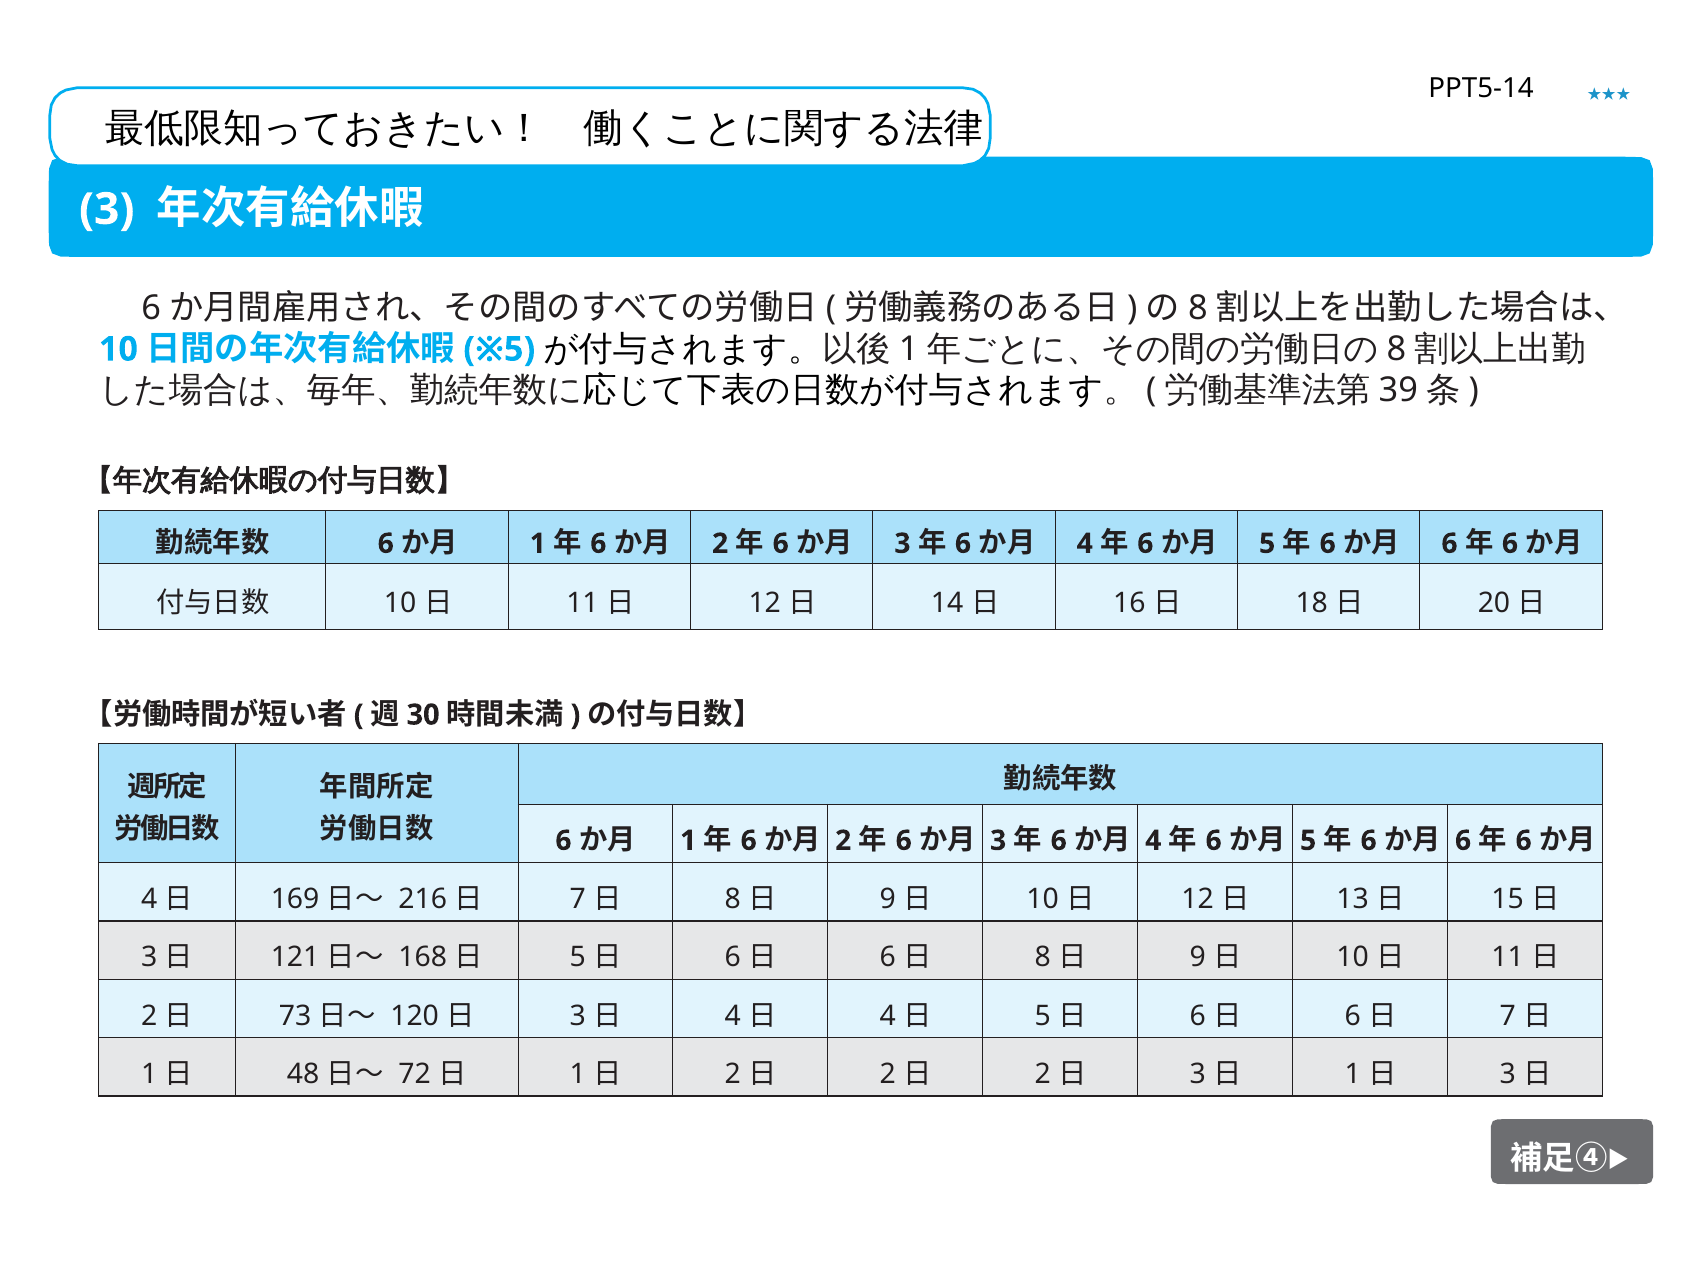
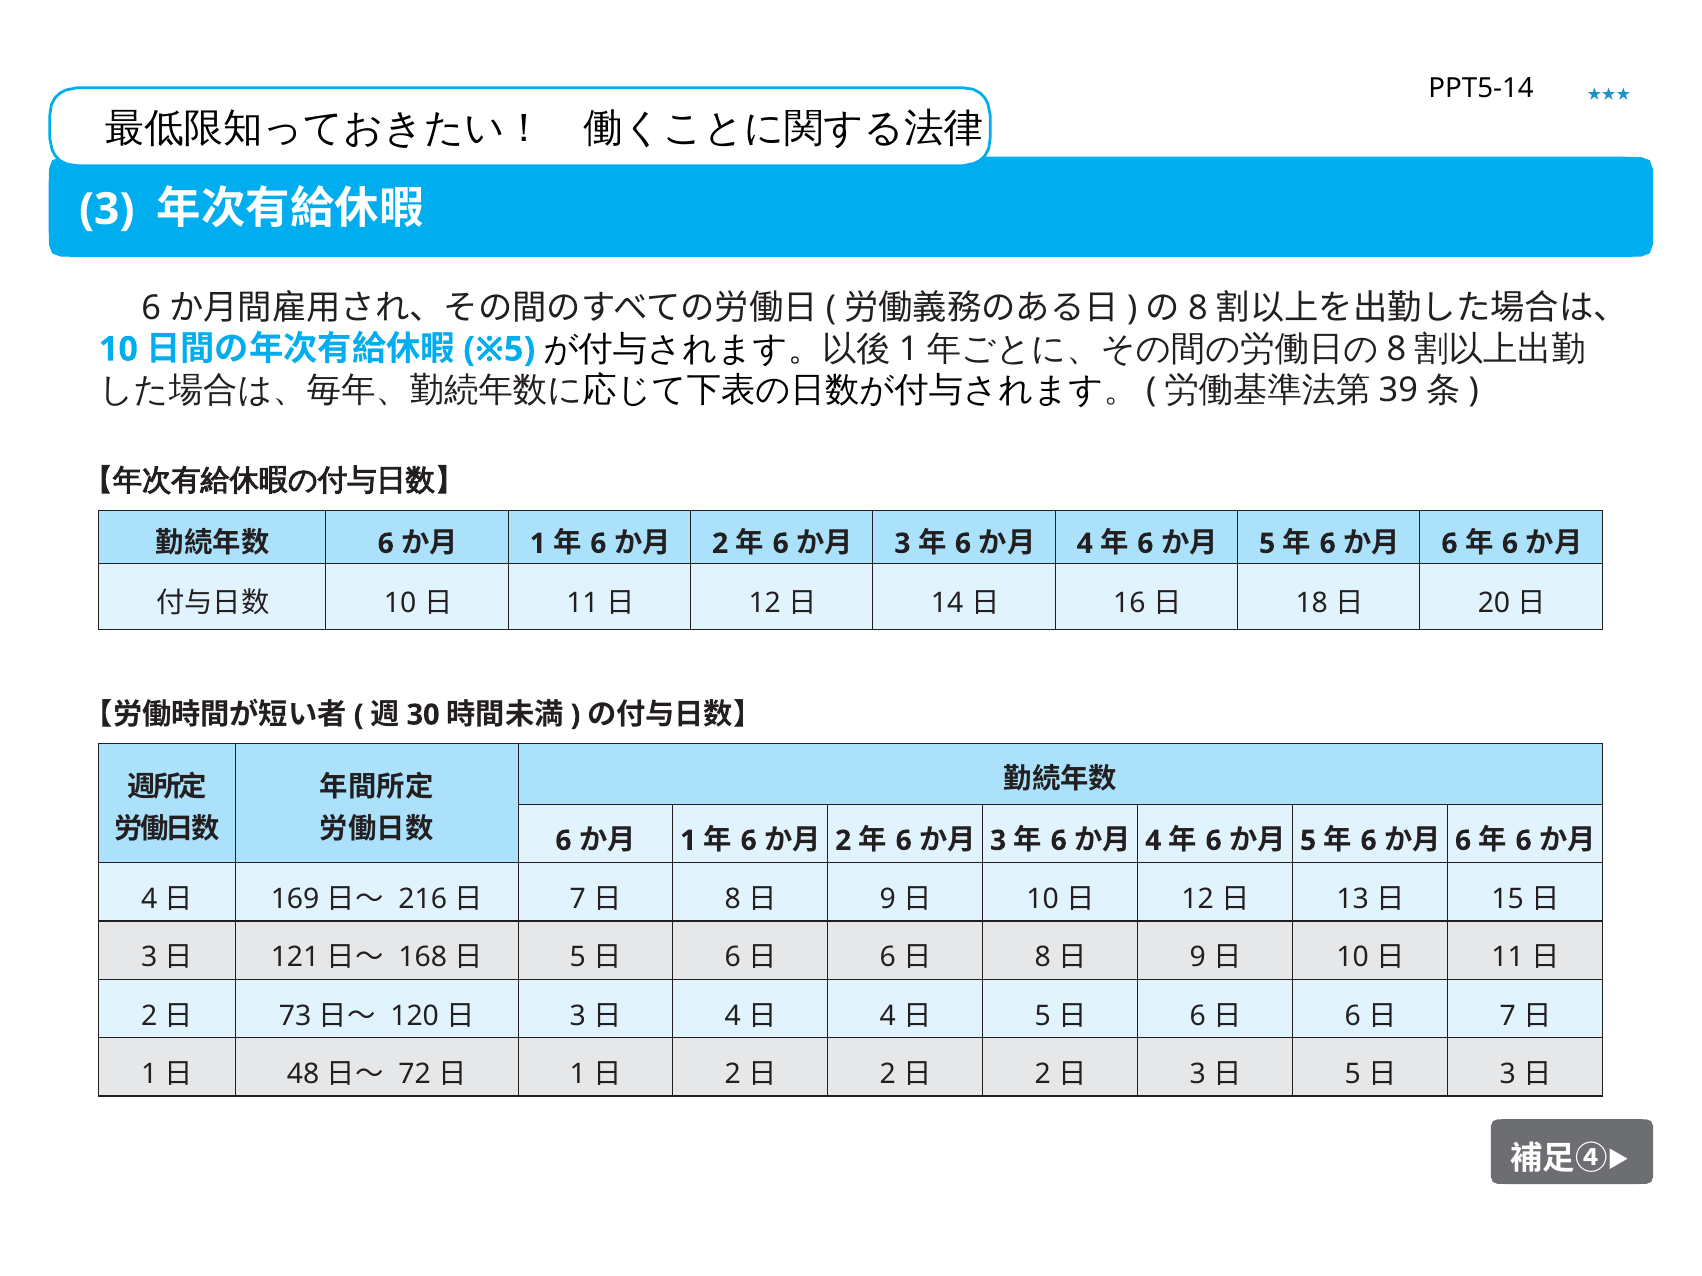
1 at (1353, 1074): 1 -> 5
